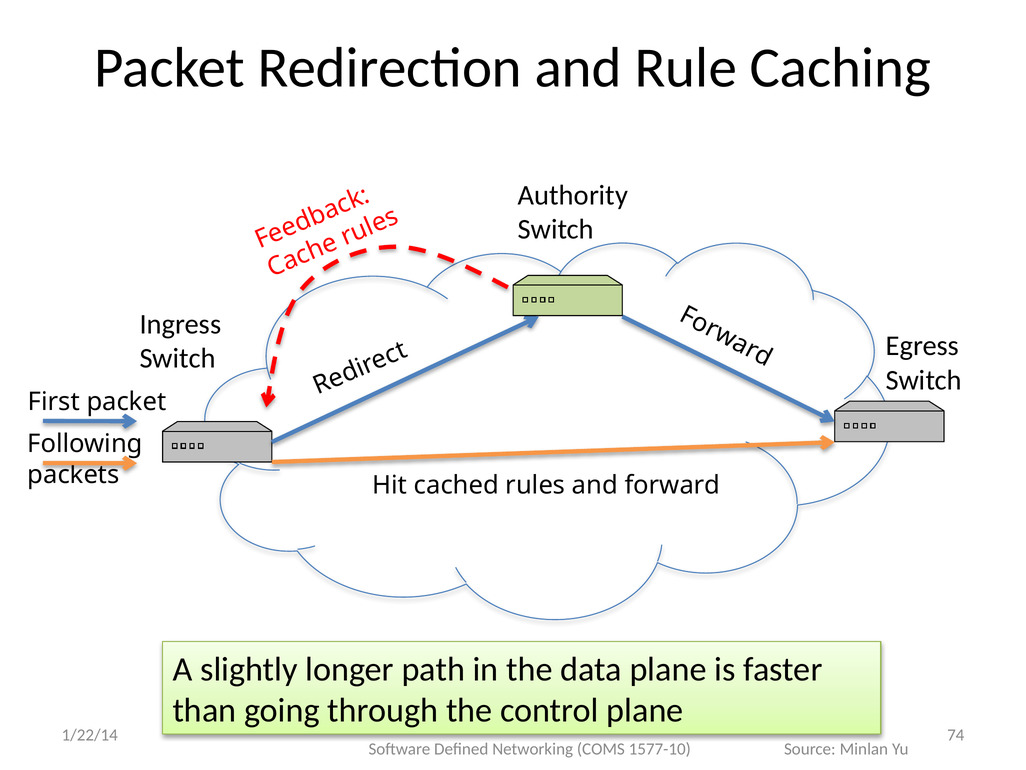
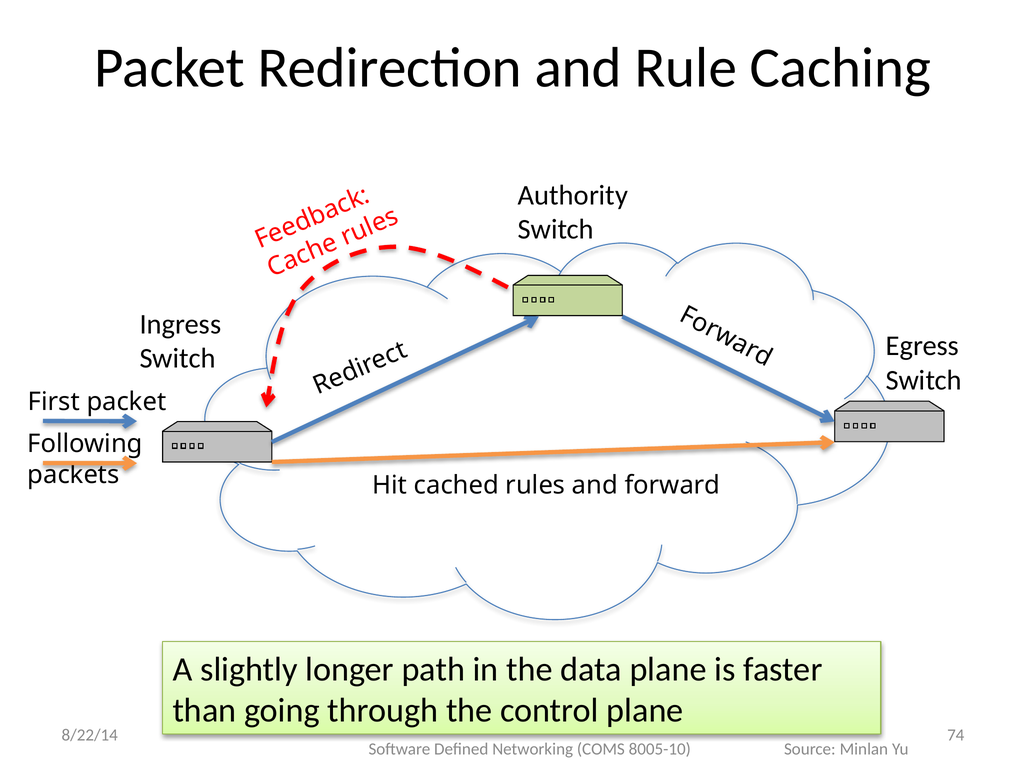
1/22/14: 1/22/14 -> 8/22/14
1577-10: 1577-10 -> 8005-10
